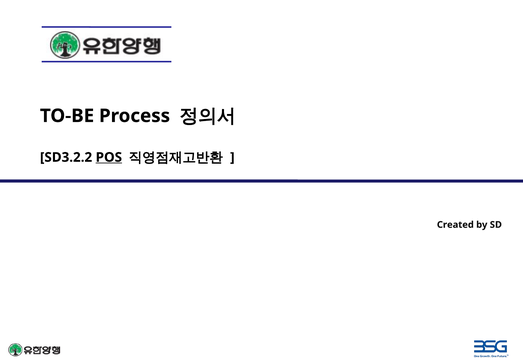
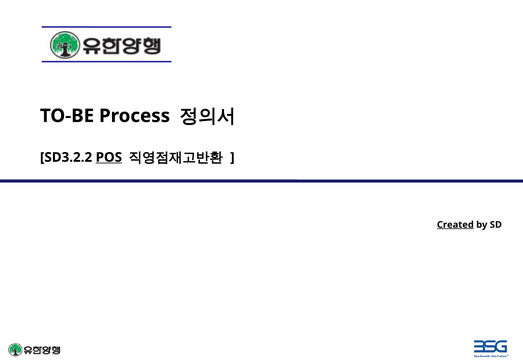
Created underline: none -> present
